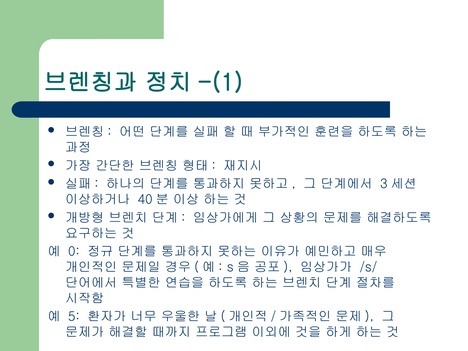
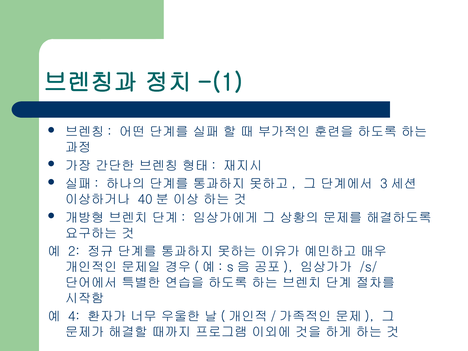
0: 0 -> 2
5: 5 -> 4
